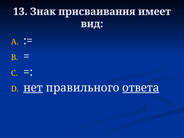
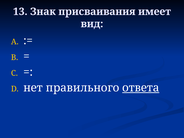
нет underline: present -> none
